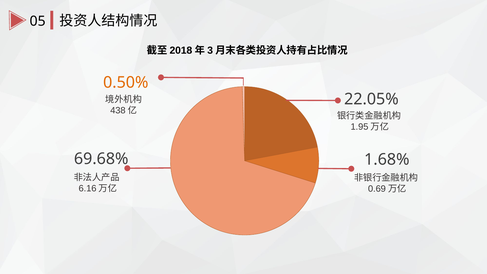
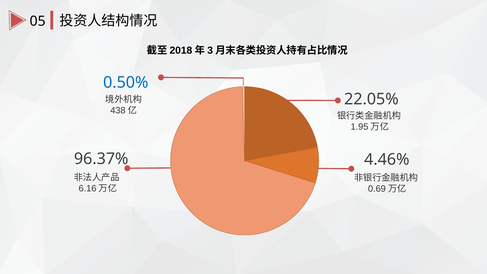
0.50% colour: orange -> blue
69.68%: 69.68% -> 96.37%
1.68%: 1.68% -> 4.46%
